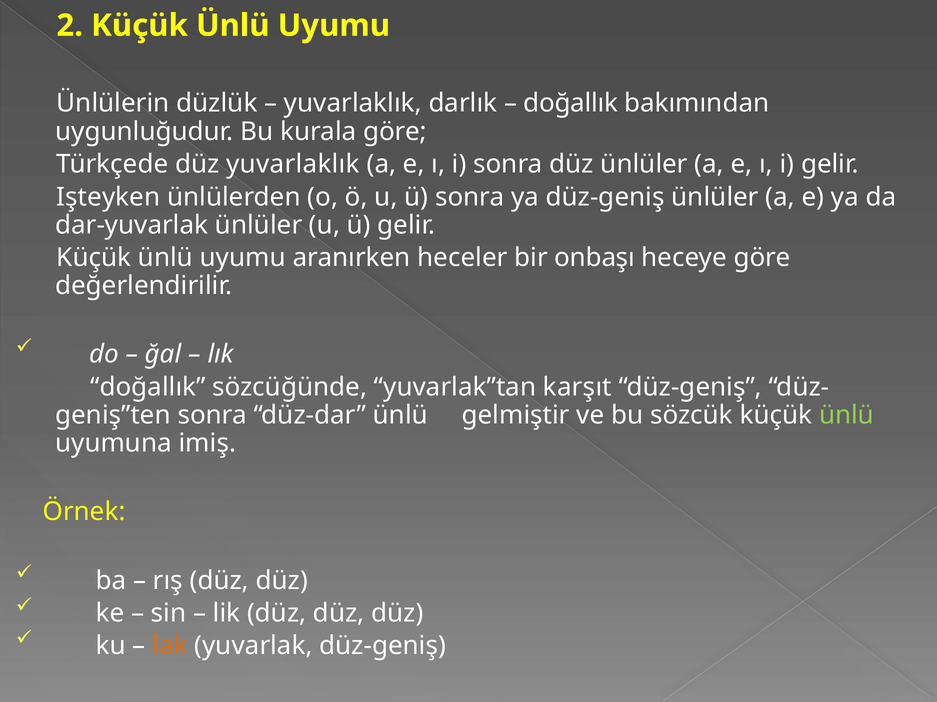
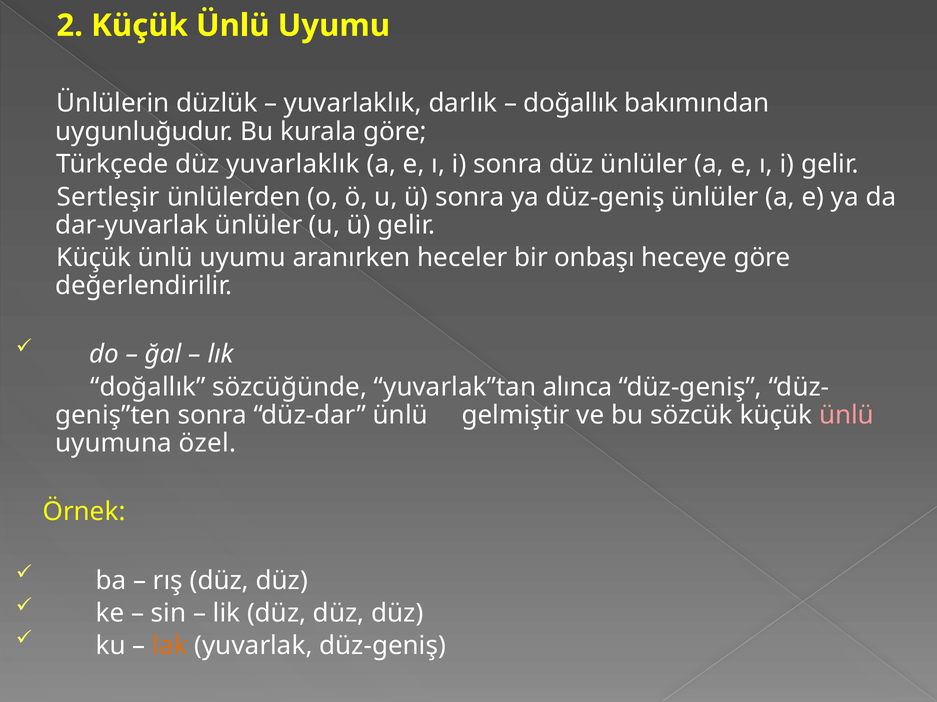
Işteyken: Işteyken -> Sertleşir
karşıt: karşıt -> alınca
ünlü at (847, 416) colour: light green -> pink
imiş: imiş -> özel
